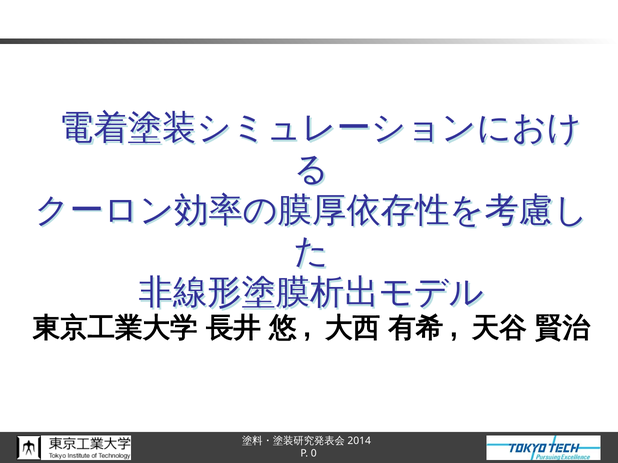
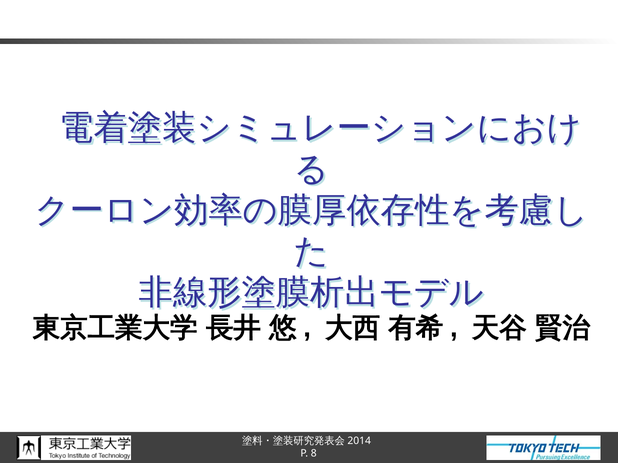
0: 0 -> 8
